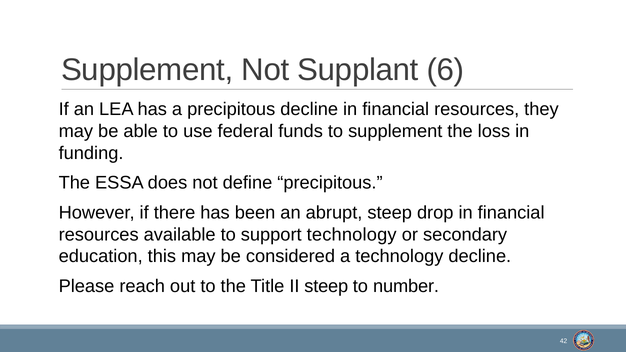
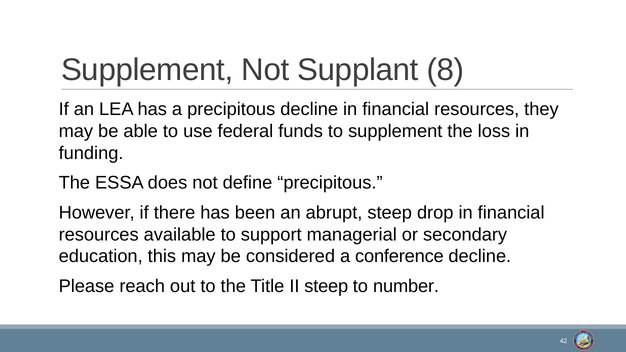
6: 6 -> 8
support technology: technology -> managerial
a technology: technology -> conference
